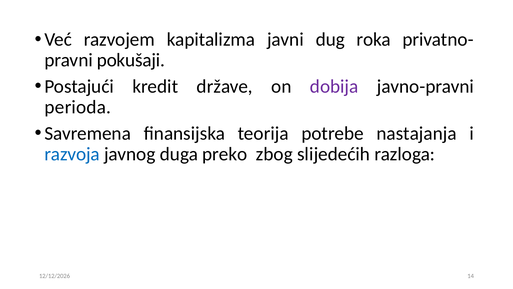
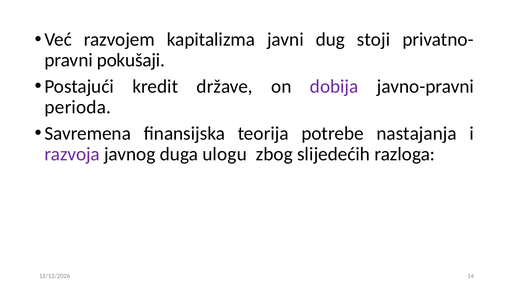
roka: roka -> stoji
razvoja colour: blue -> purple
preko: preko -> ulogu
